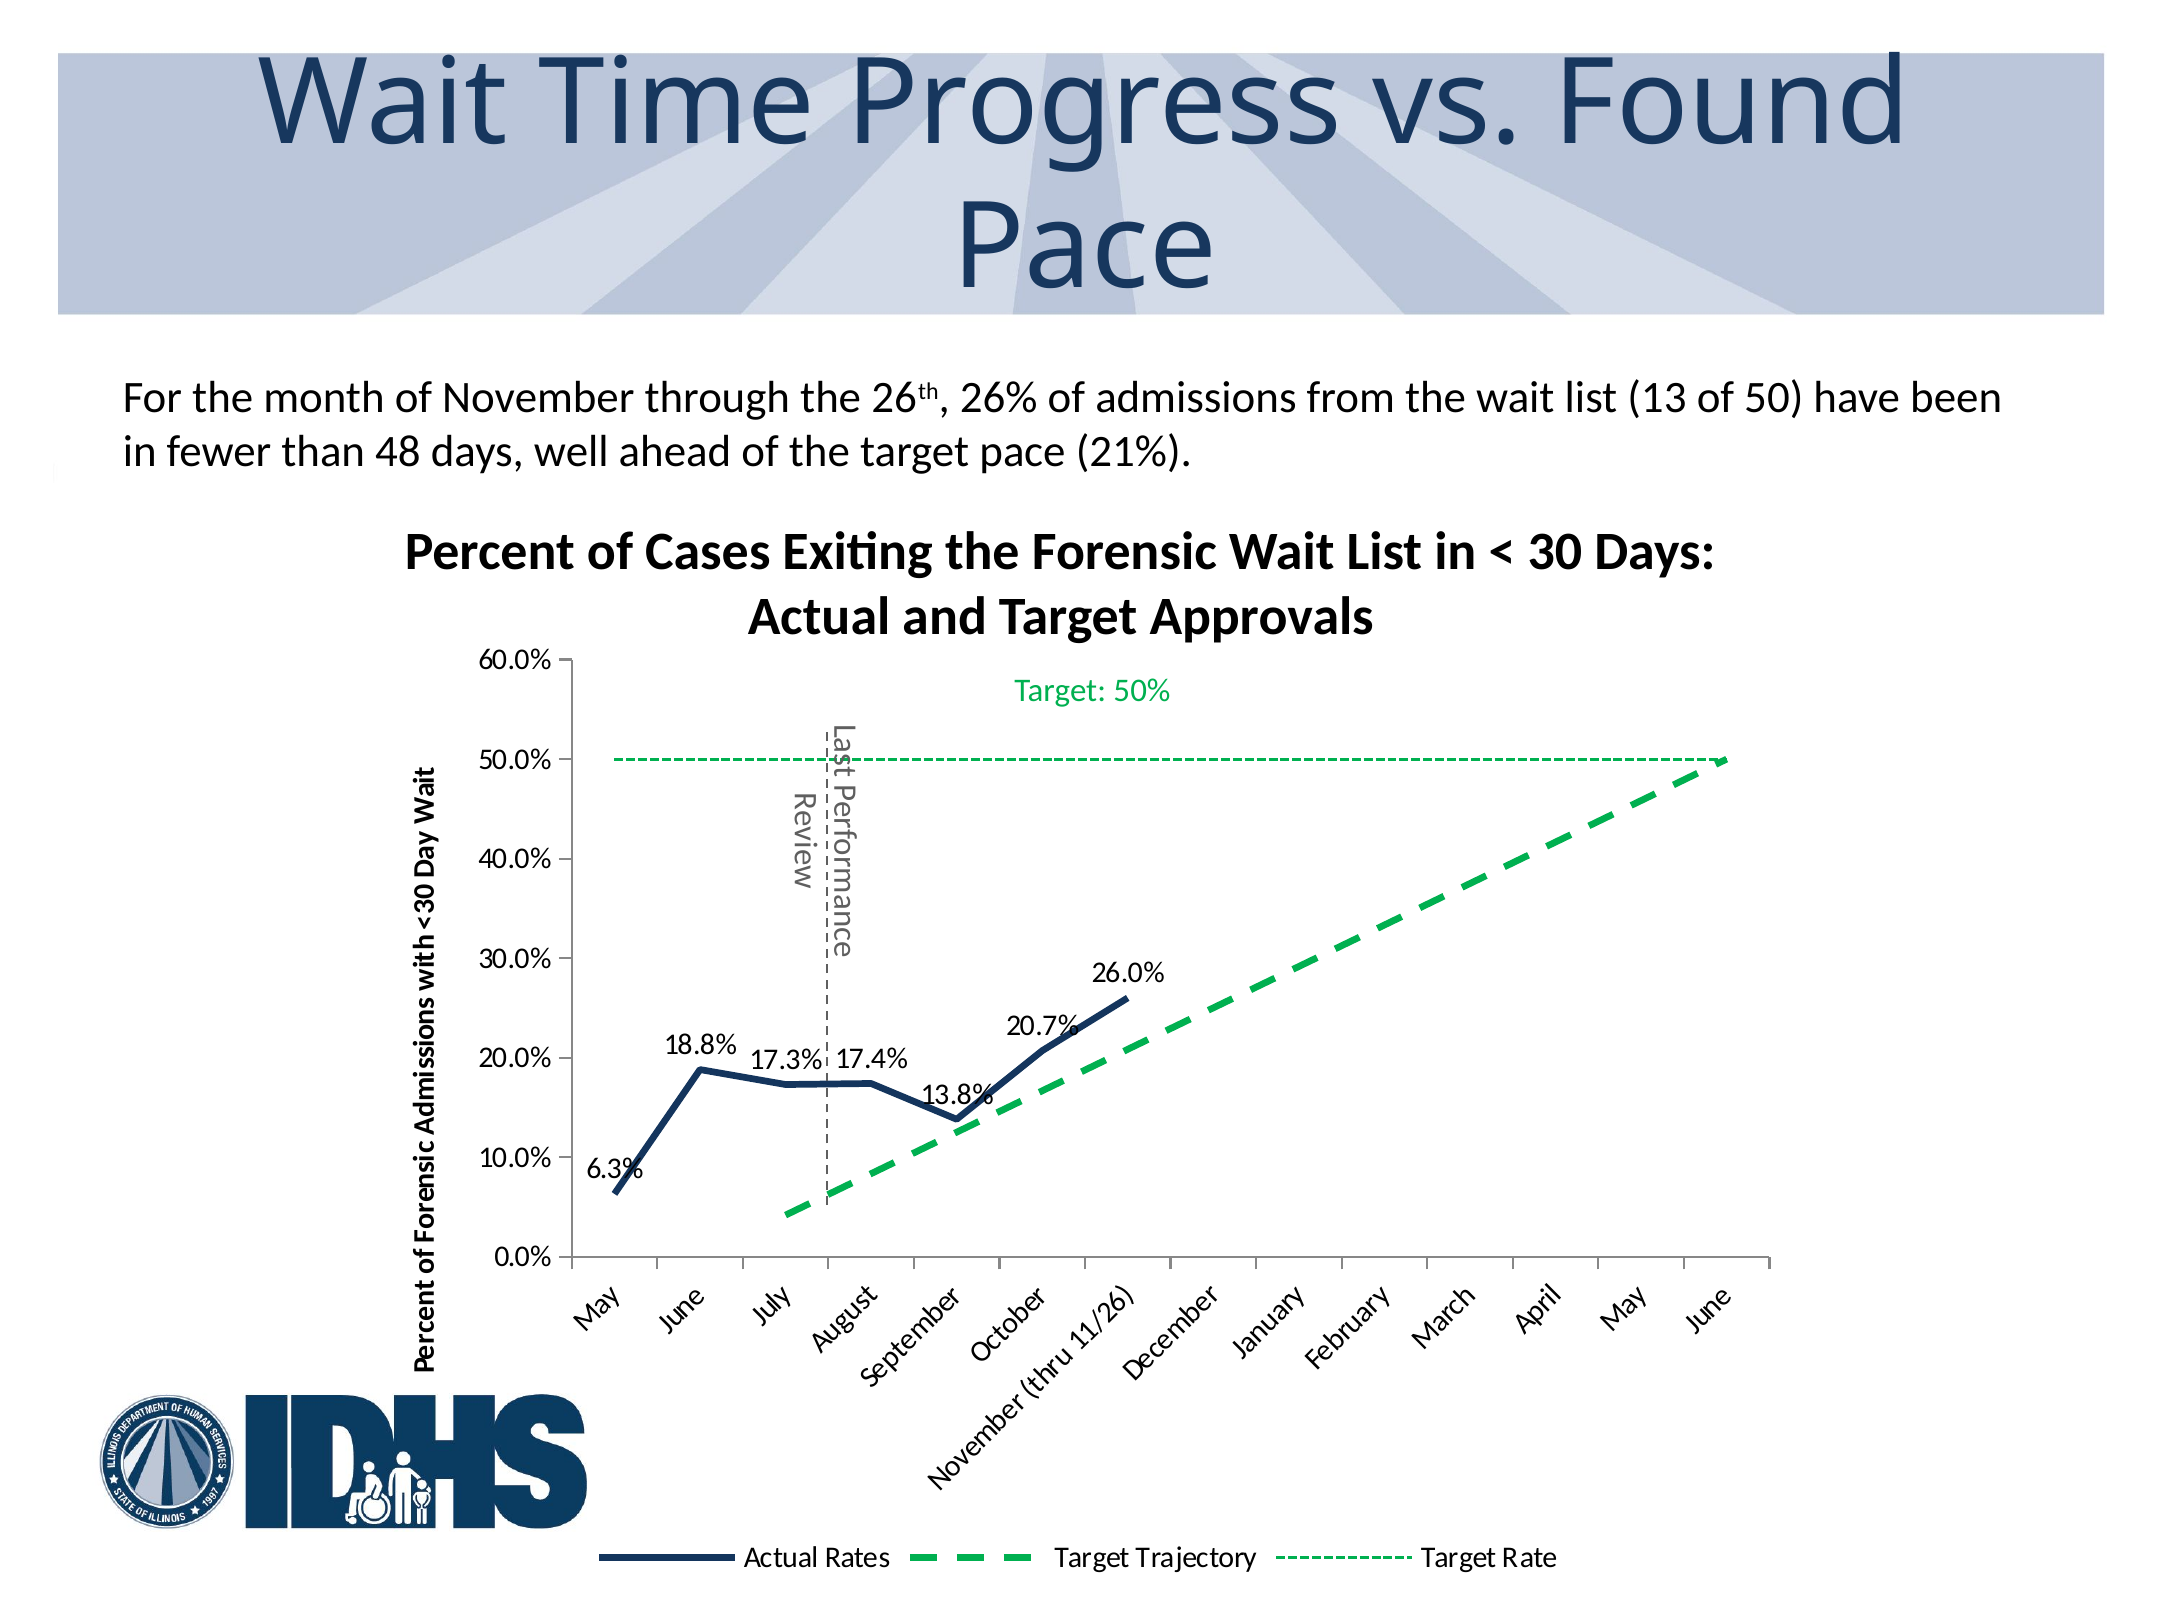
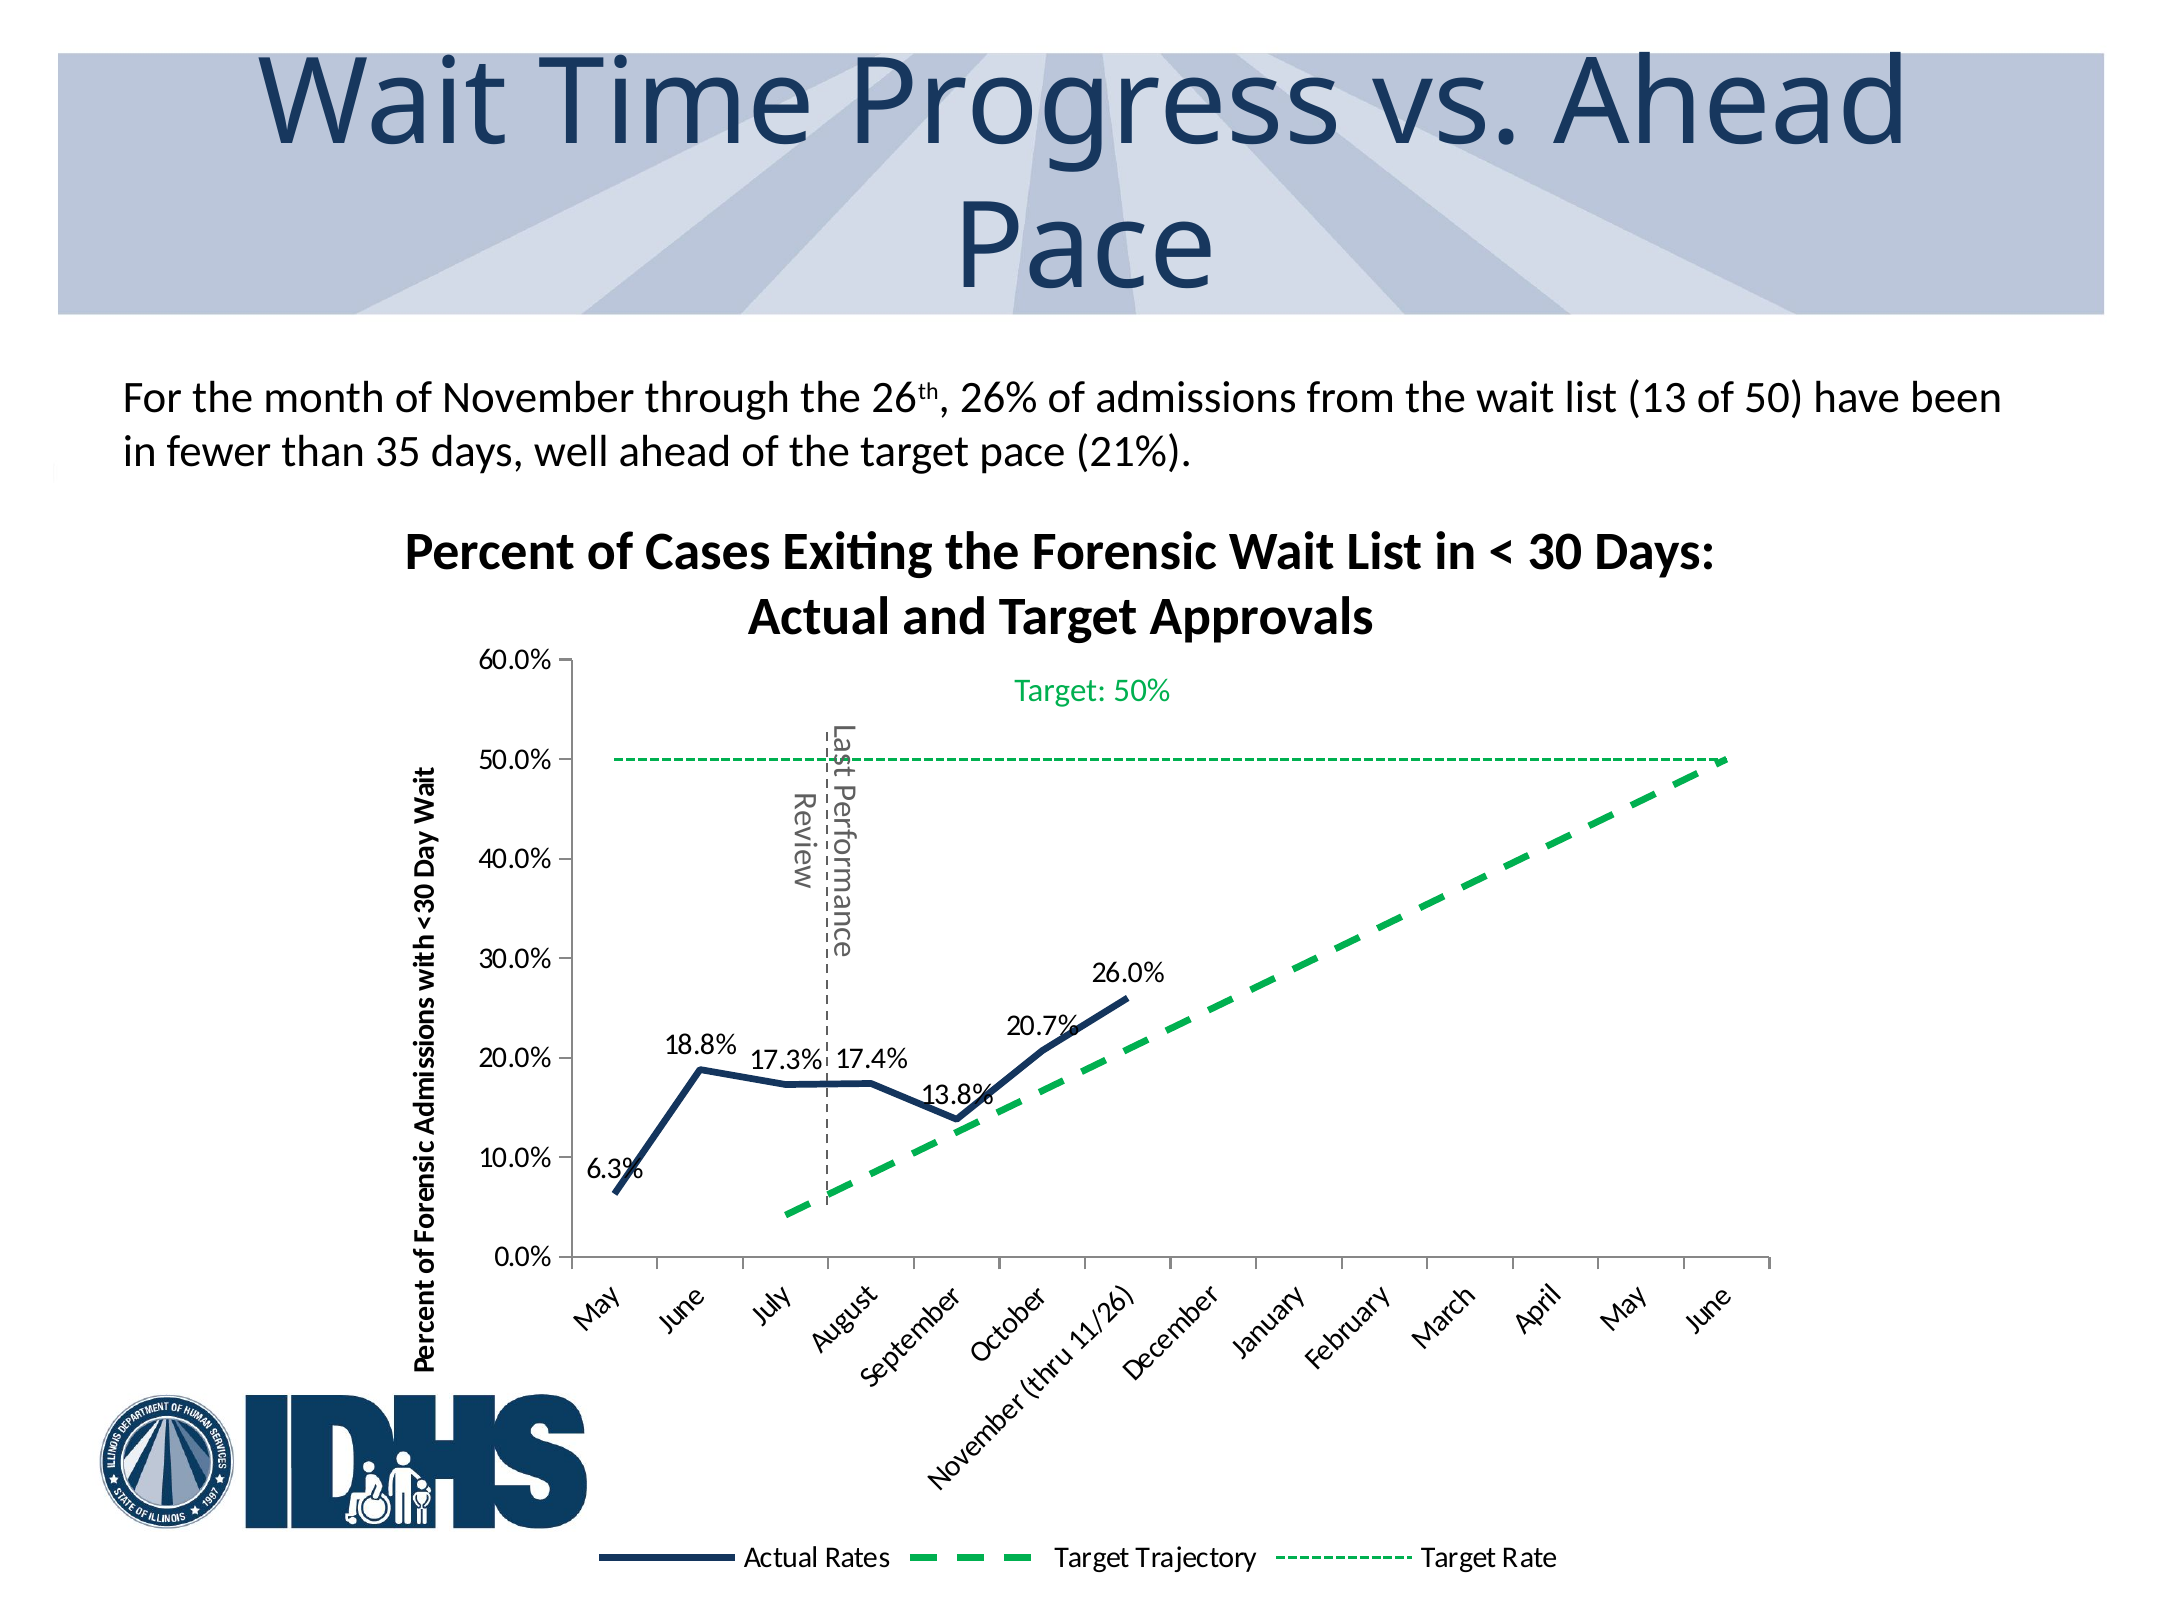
vs Found: Found -> Ahead
48: 48 -> 35
